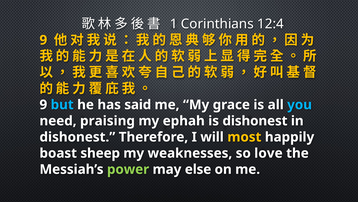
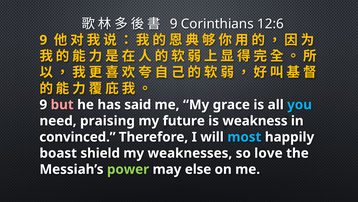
1 at (174, 24): 1 -> 9
12:4: 12:4 -> 12:6
but colour: light blue -> pink
ephah: ephah -> future
is dishonest: dishonest -> weakness
dishonest at (77, 137): dishonest -> convinced
most colour: yellow -> light blue
sheep: sheep -> shield
